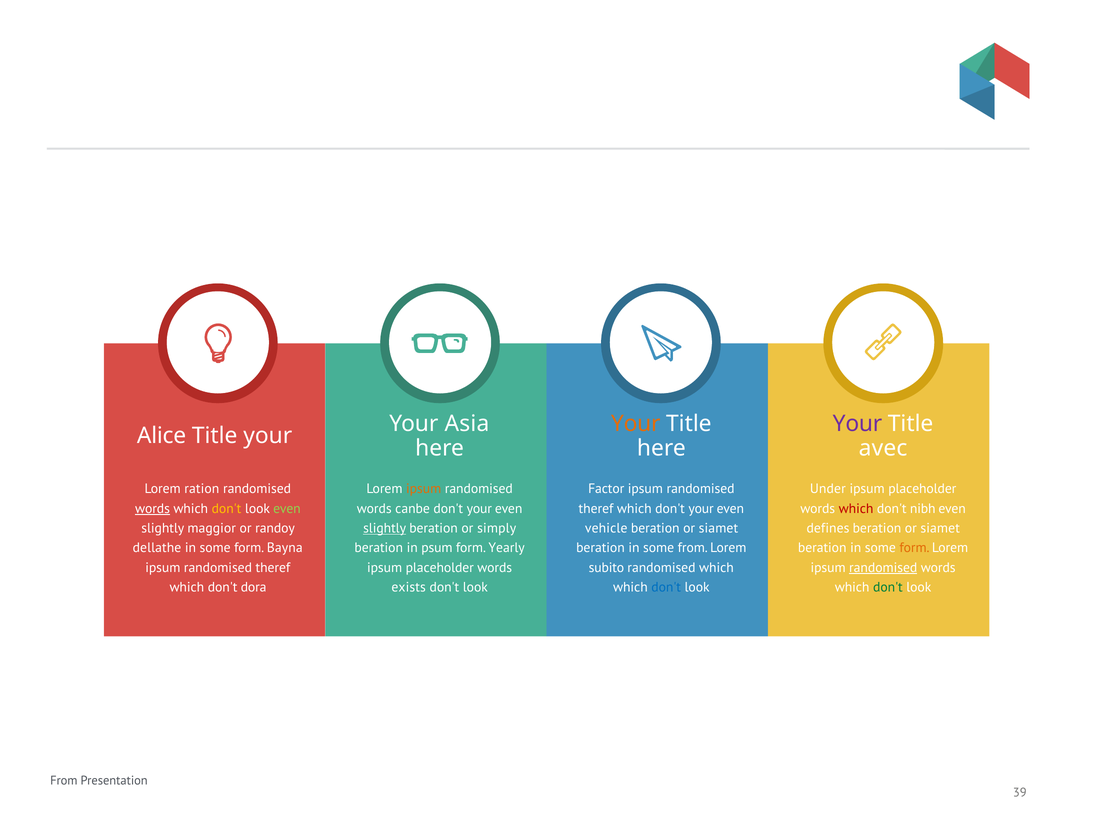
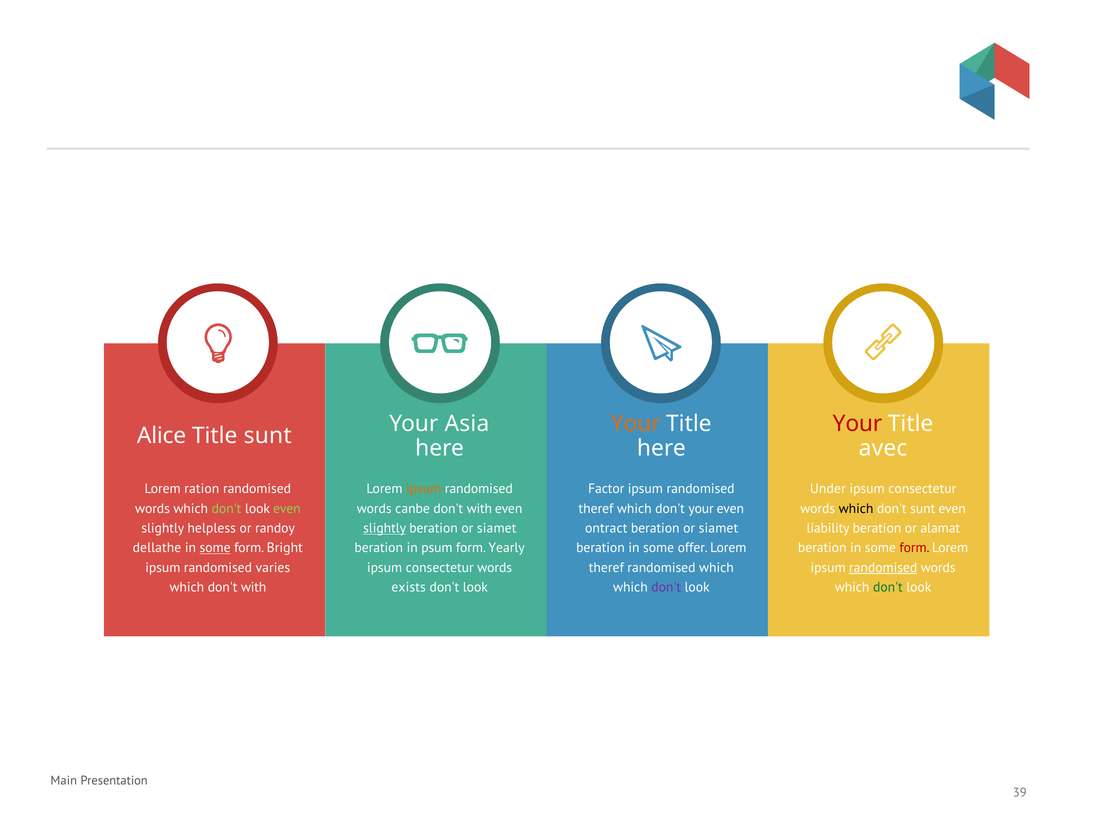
Your at (857, 424) colour: purple -> red
Title your: your -> sunt
placeholder at (922, 489): placeholder -> consectetur
words at (152, 508) underline: present -> none
don't at (226, 508) colour: yellow -> light green
your at (479, 508): your -> with
which at (856, 508) colour: red -> black
don't nibh: nibh -> sunt
maggior: maggior -> helpless
simply at (497, 528): simply -> siamet
vehicle: vehicle -> ontract
defines: defines -> liability
siamet at (940, 528): siamet -> alamat
some at (215, 548) underline: none -> present
Bayna: Bayna -> Bright
some from: from -> offer
form at (914, 548) colour: orange -> red
theref at (273, 567): theref -> varies
placeholder at (440, 567): placeholder -> consectetur
subito at (606, 567): subito -> theref
which don't dora: dora -> with
don't at (666, 587) colour: blue -> purple
From at (64, 780): From -> Main
